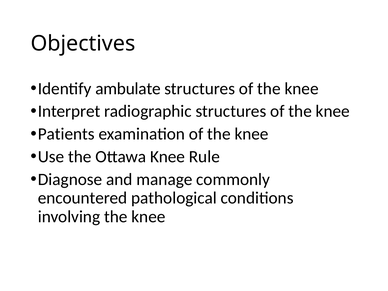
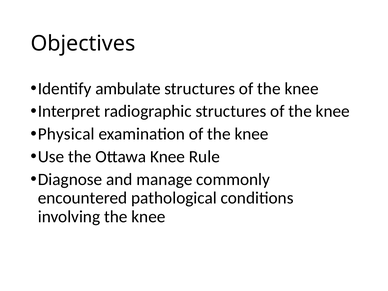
Patients: Patients -> Physical
